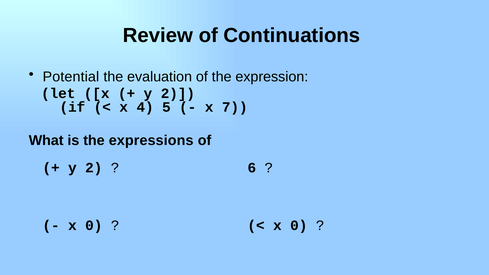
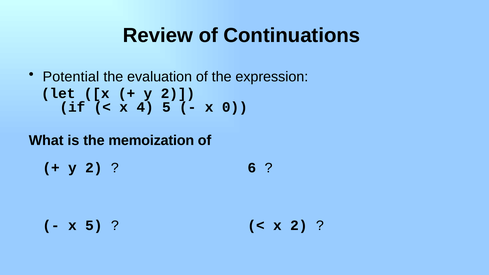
7: 7 -> 0
expressions: expressions -> memoization
0 at (94, 225): 0 -> 5
0 at (299, 225): 0 -> 2
